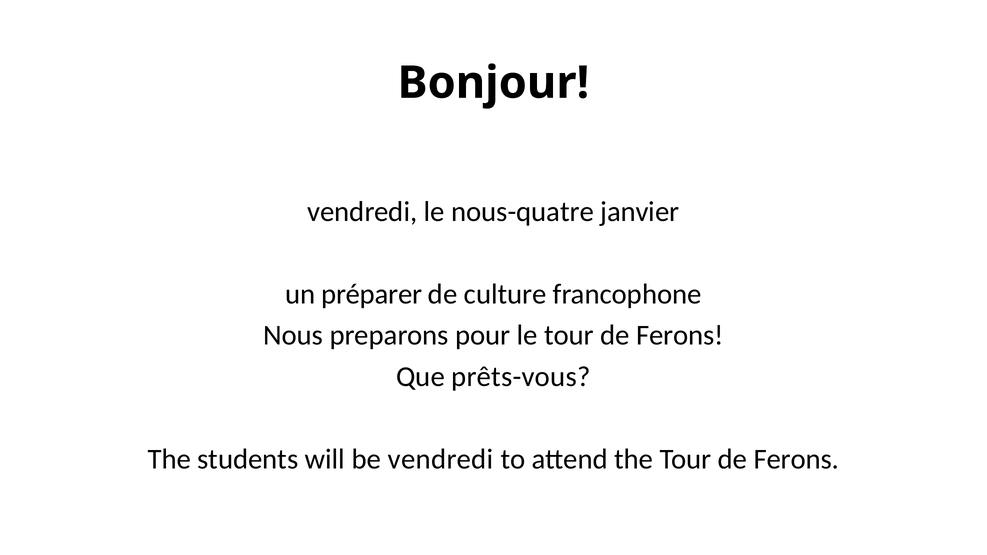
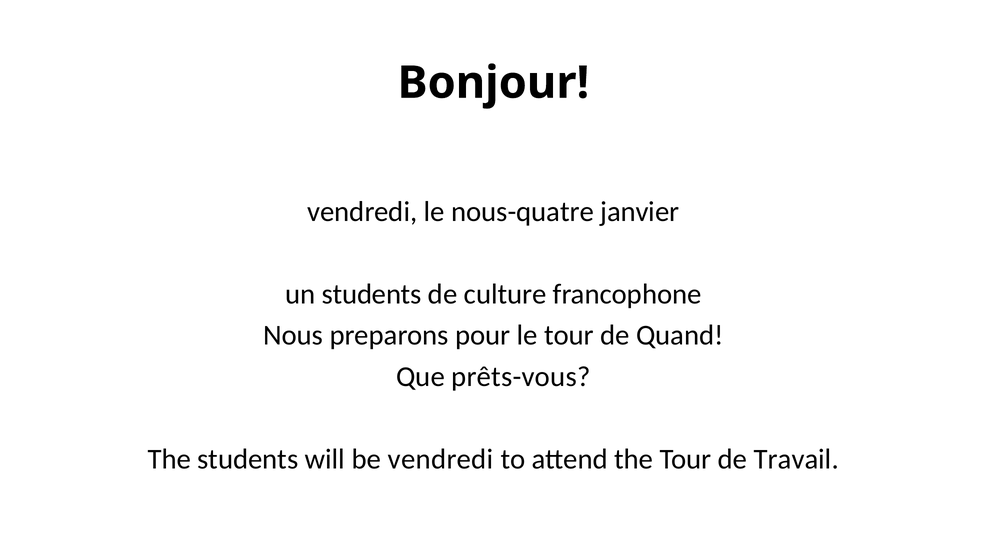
un préparer: préparer -> students
le tour de Ferons: Ferons -> Quand
the Tour de Ferons: Ferons -> Travail
